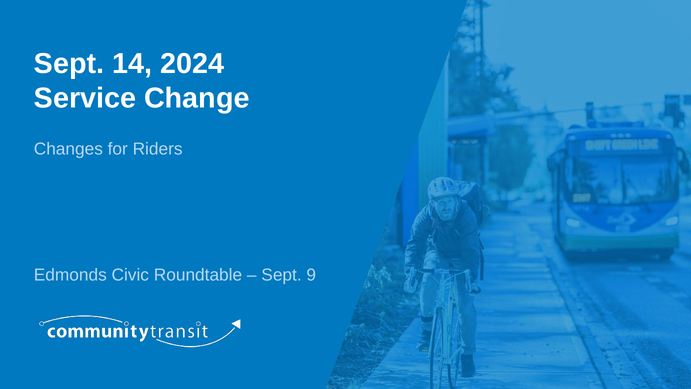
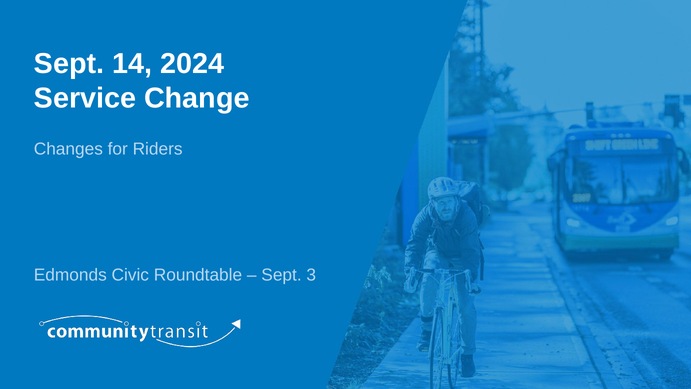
9: 9 -> 3
